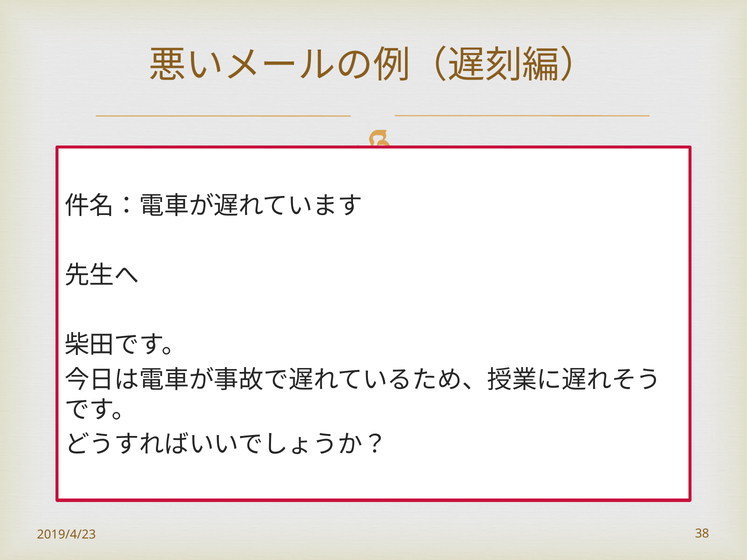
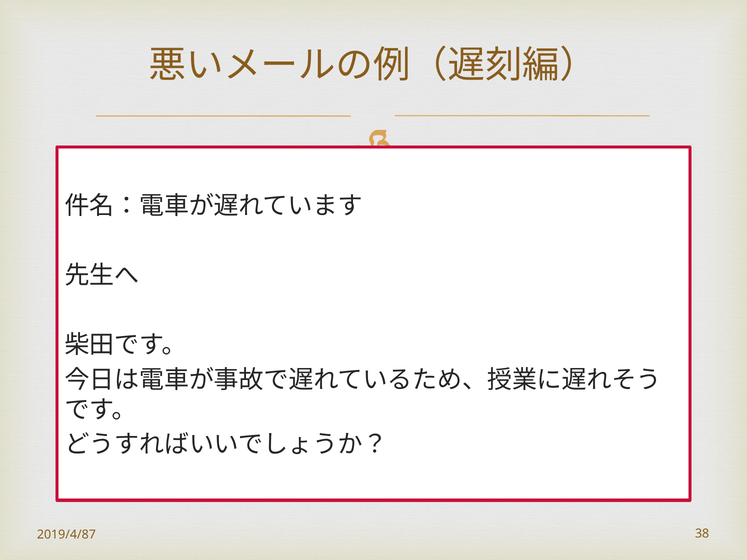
2019/4/23: 2019/4/23 -> 2019/4/87
